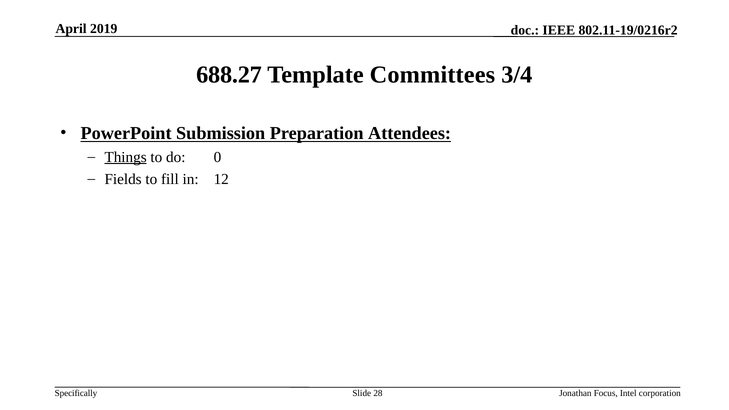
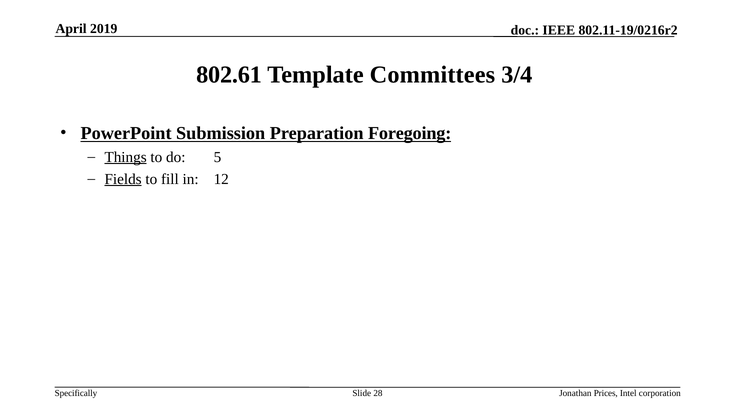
688.27: 688.27 -> 802.61
Attendees: Attendees -> Foregoing
0: 0 -> 5
Fields underline: none -> present
Focus: Focus -> Prices
